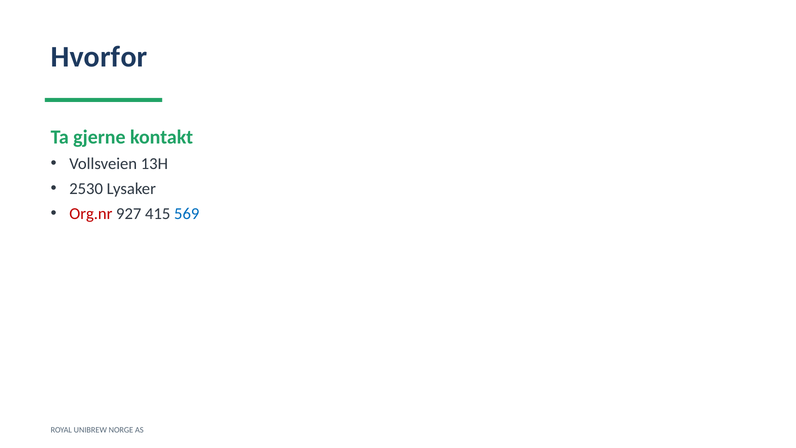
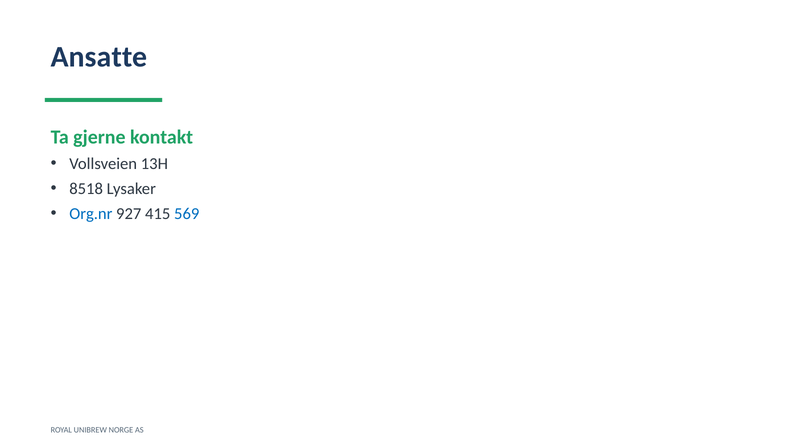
Hvorfor: Hvorfor -> Ansatte
2530: 2530 -> 8518
Org.nr colour: red -> blue
